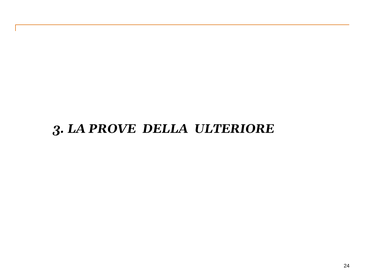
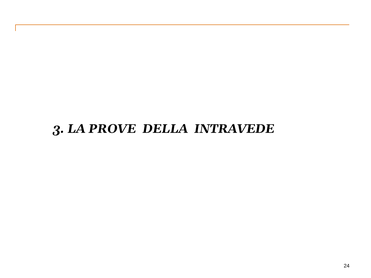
ULTERIORE: ULTERIORE -> INTRAVEDE
